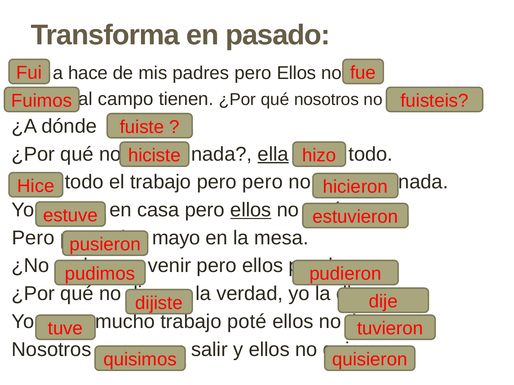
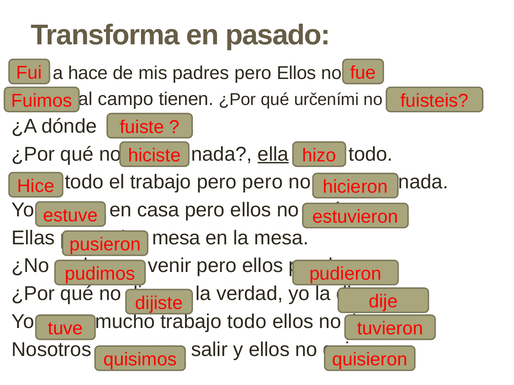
qué nosotros: nosotros -> určeními
ellos at (251, 210) underline: present -> none
Pero at (33, 238): Pero -> Ellas
mayo at (176, 238): mayo -> mesa
trabajo poté: poté -> todo
